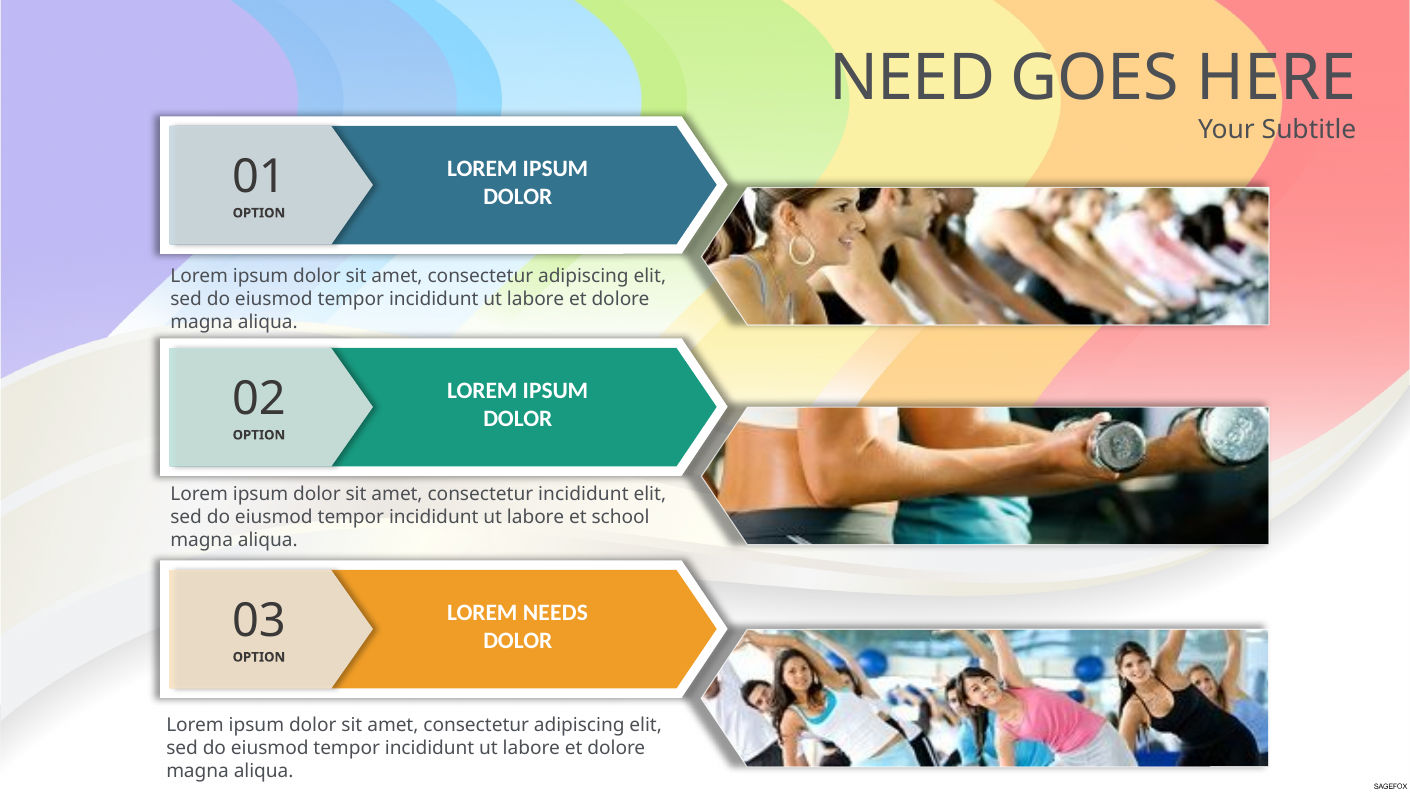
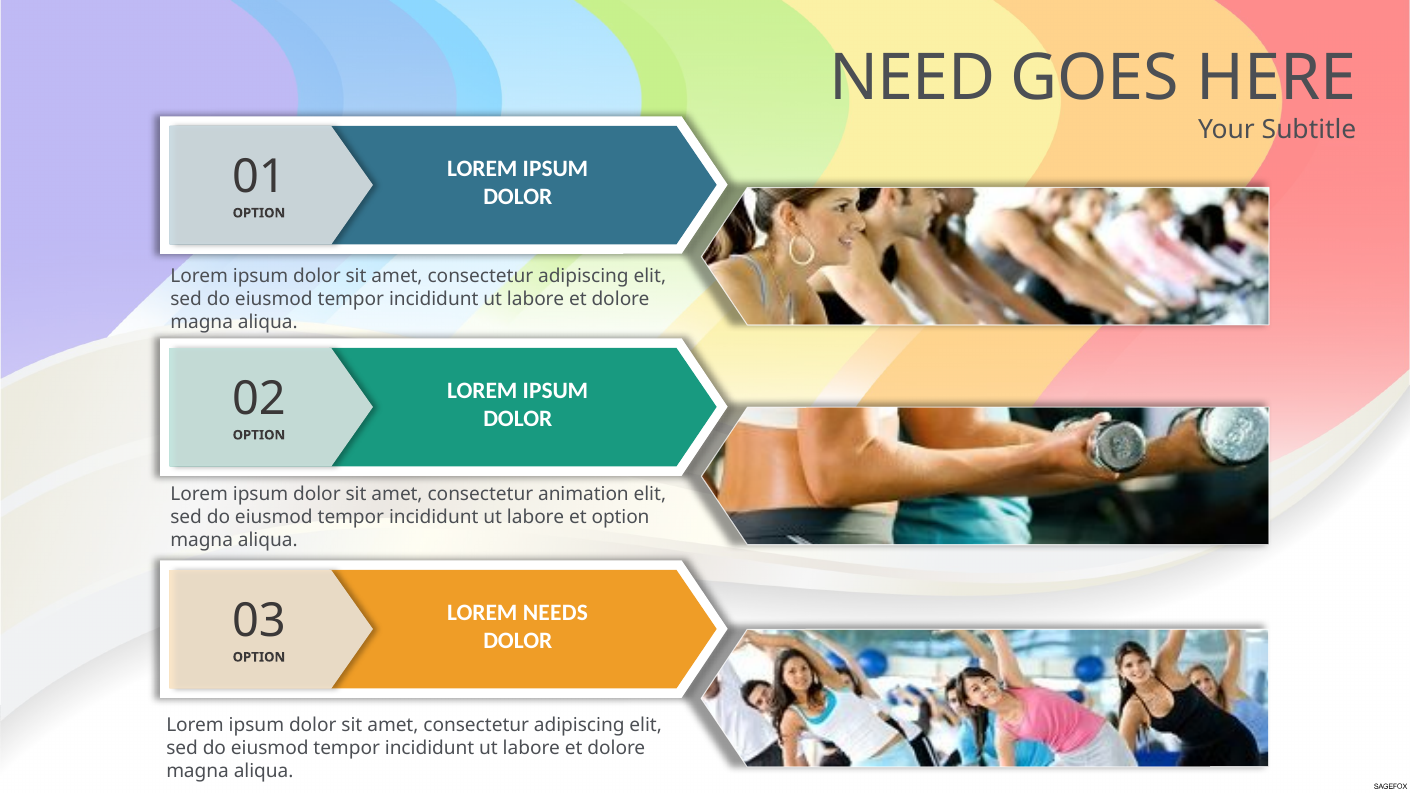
consectetur incididunt: incididunt -> animation
et school: school -> option
